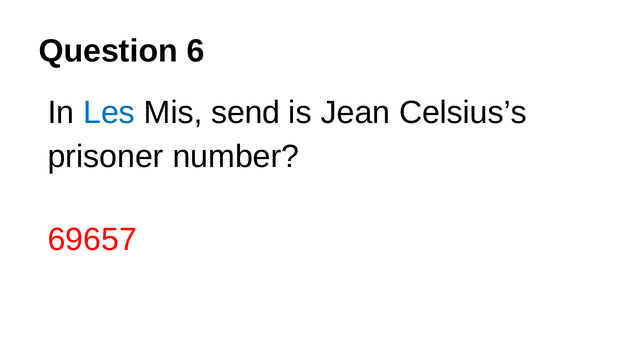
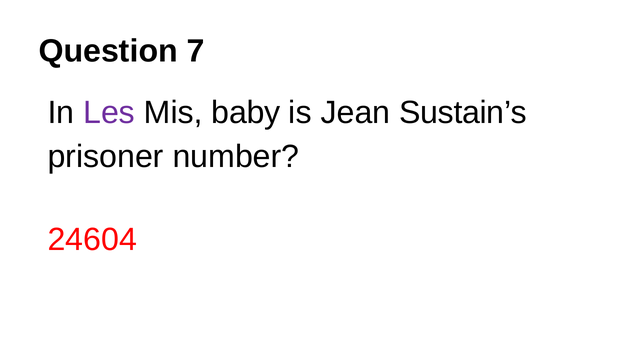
6: 6 -> 7
Les colour: blue -> purple
send: send -> baby
Celsius’s: Celsius’s -> Sustain’s
69657: 69657 -> 24604
